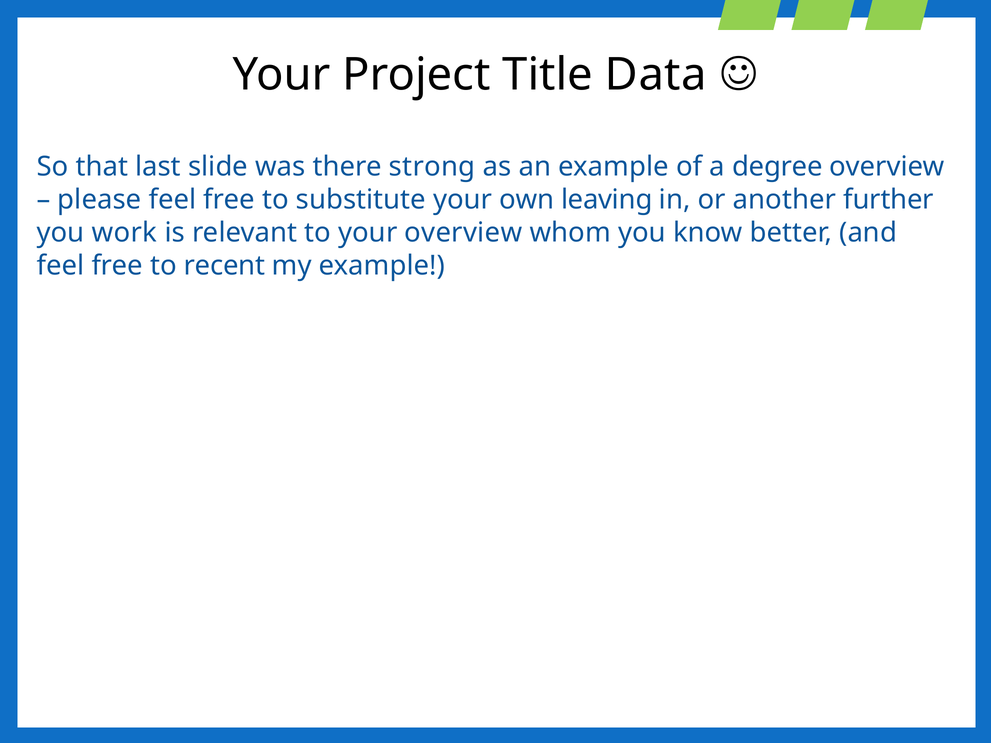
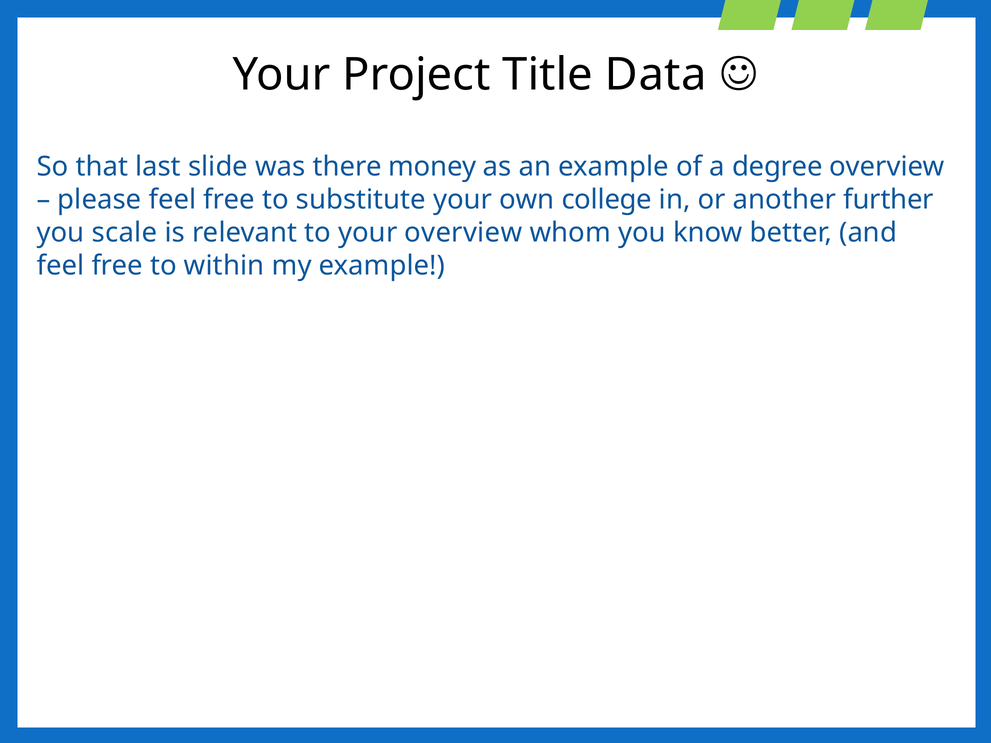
strong: strong -> money
leaving: leaving -> college
work: work -> scale
recent: recent -> within
